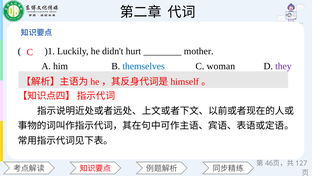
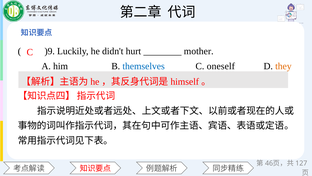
)1: )1 -> )9
woman: woman -> oneself
they colour: purple -> orange
